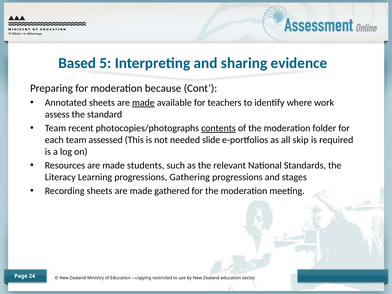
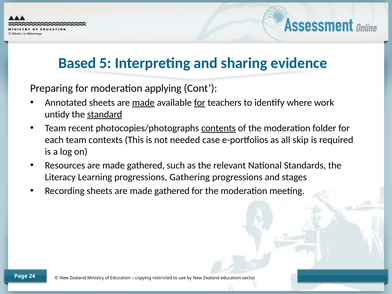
because: because -> applying
for at (200, 103) underline: none -> present
assess: assess -> untidy
standard underline: none -> present
assessed: assessed -> contexts
slide: slide -> case
Resources are made students: students -> gathered
